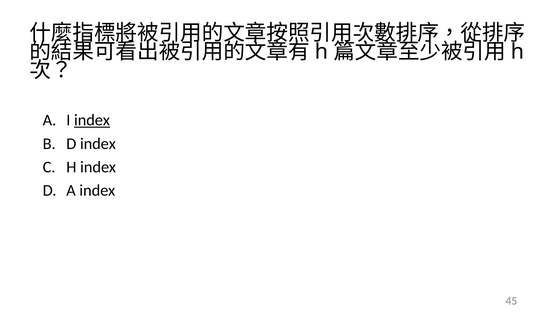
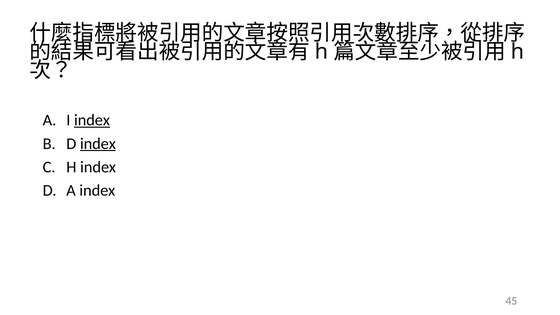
index at (98, 144) underline: none -> present
